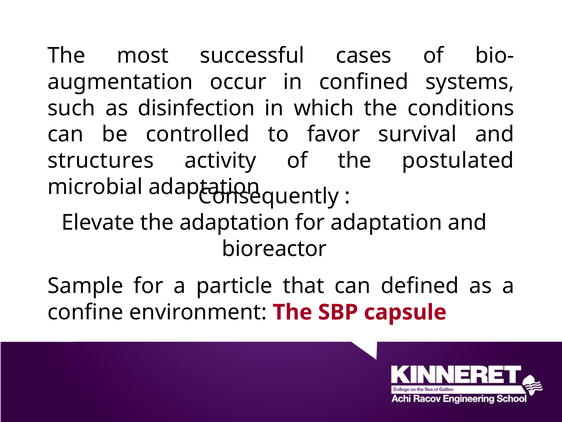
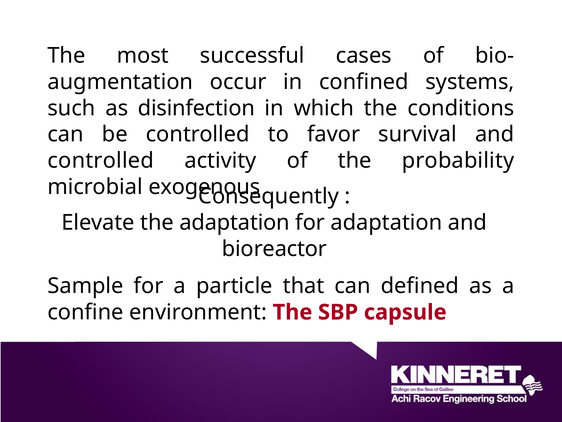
structures at (101, 161): structures -> controlled
postulated: postulated -> probability
microbial adaptation: adaptation -> exogenous
